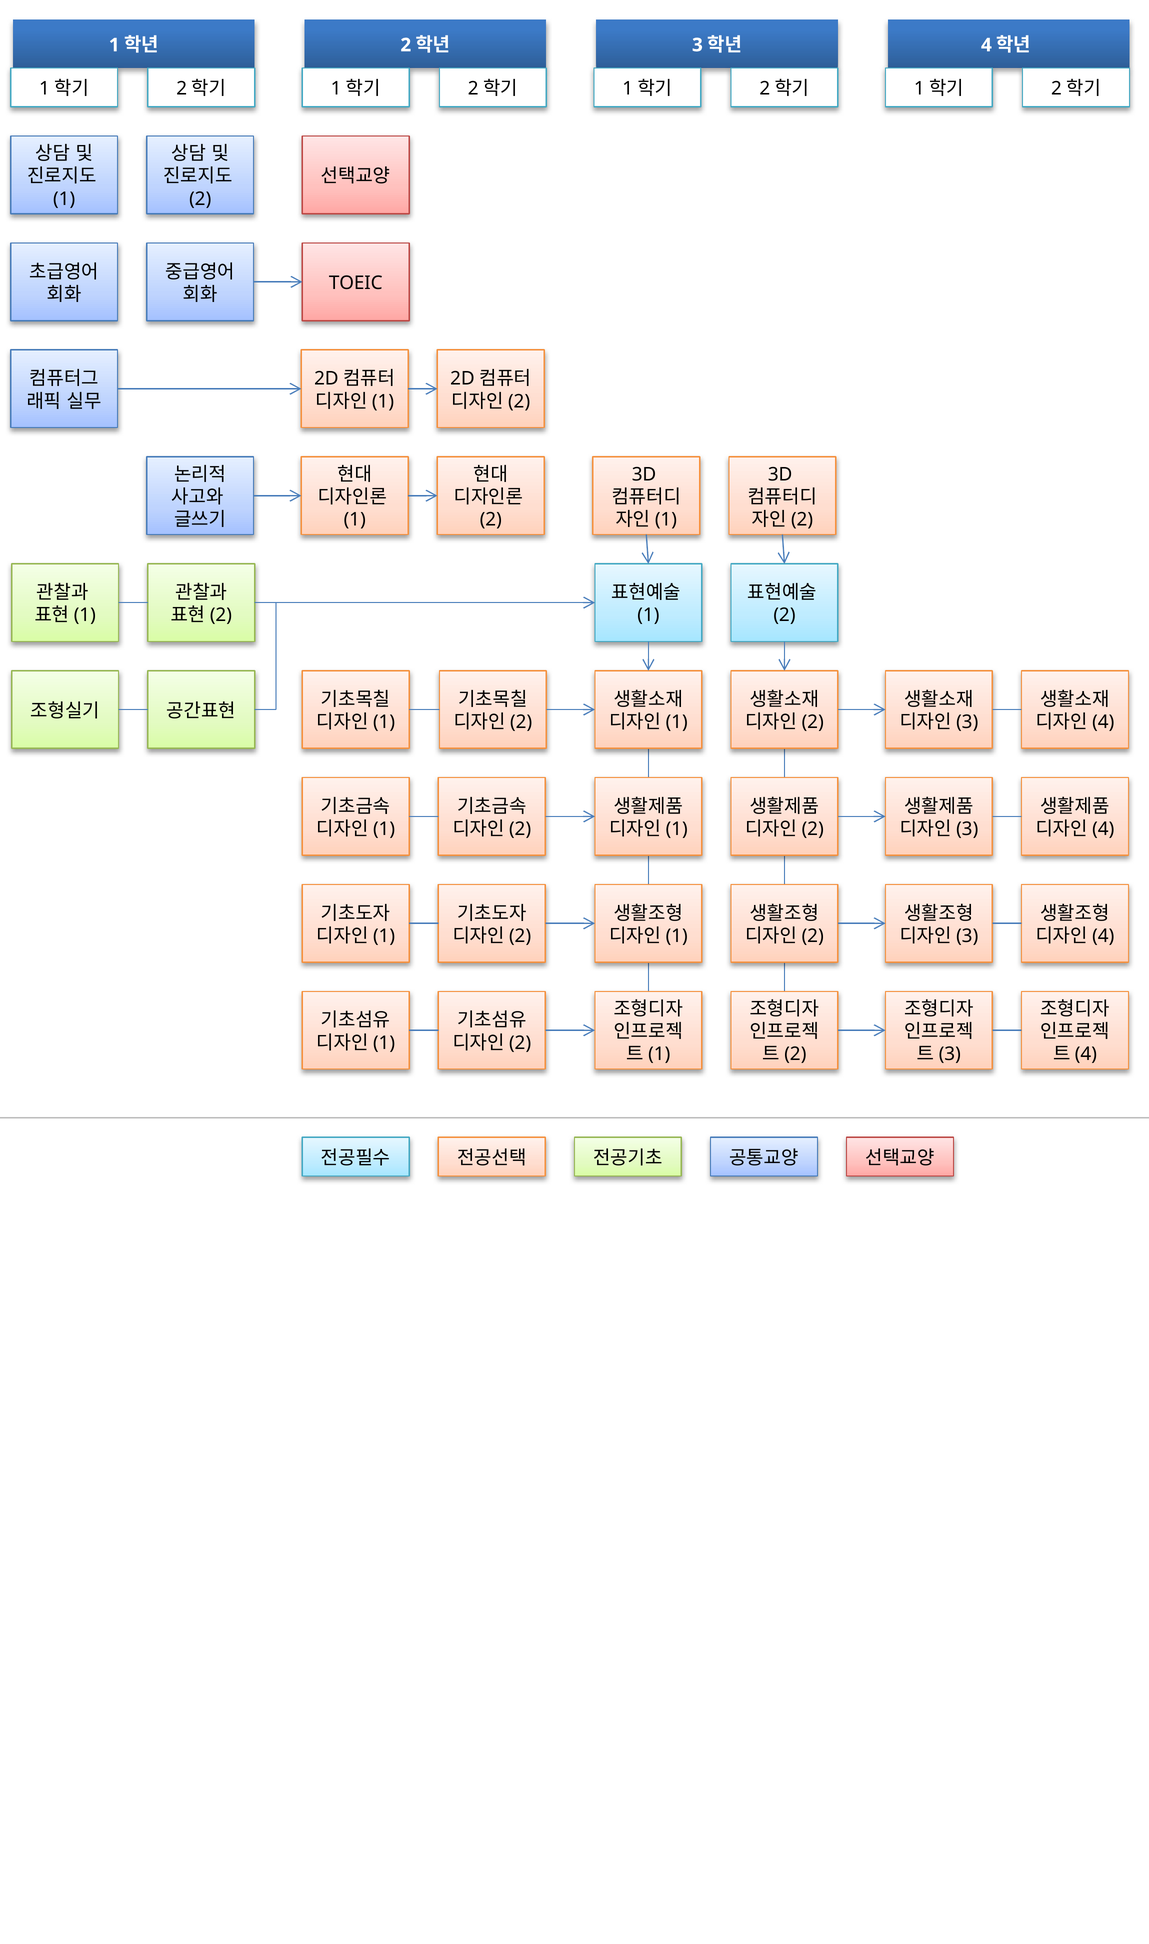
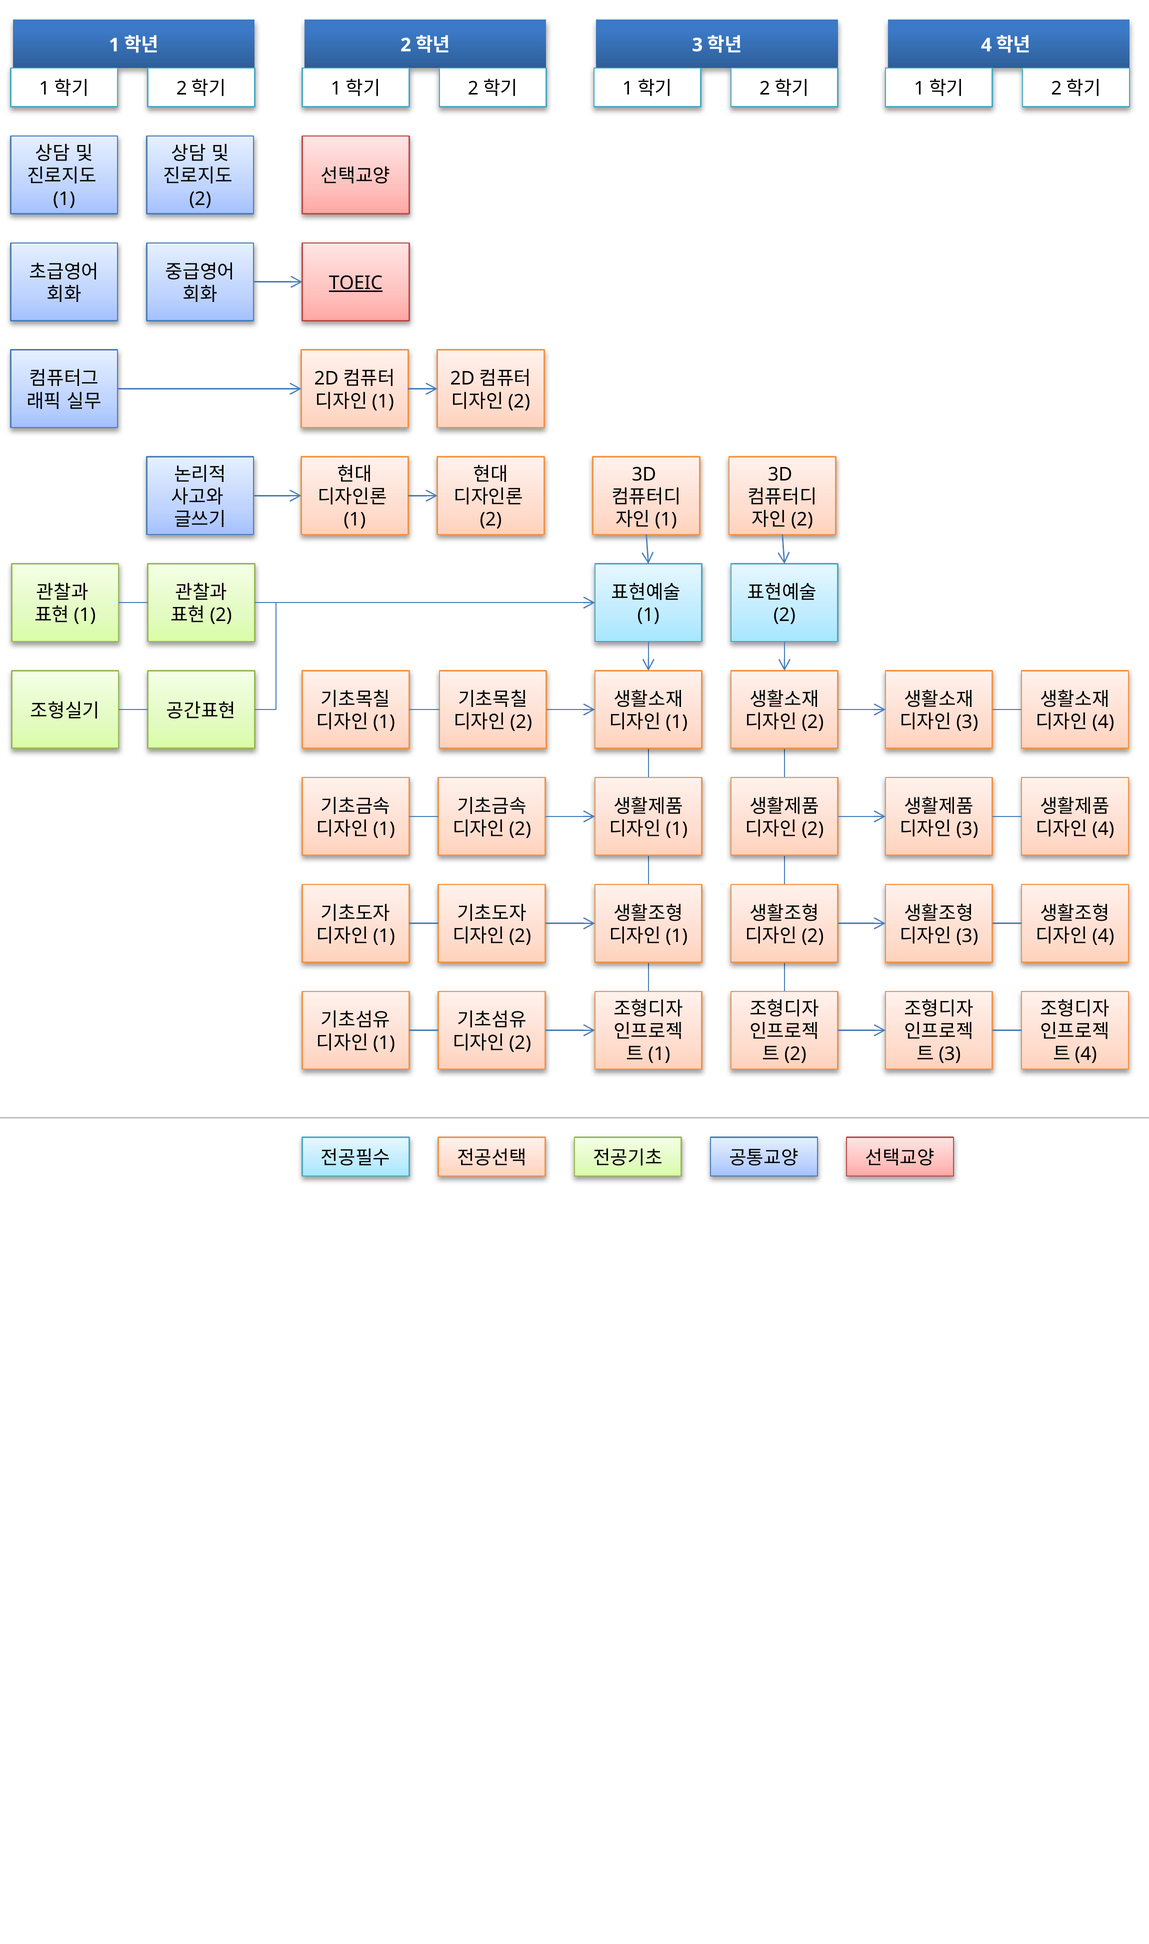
TOEIC underline: none -> present
